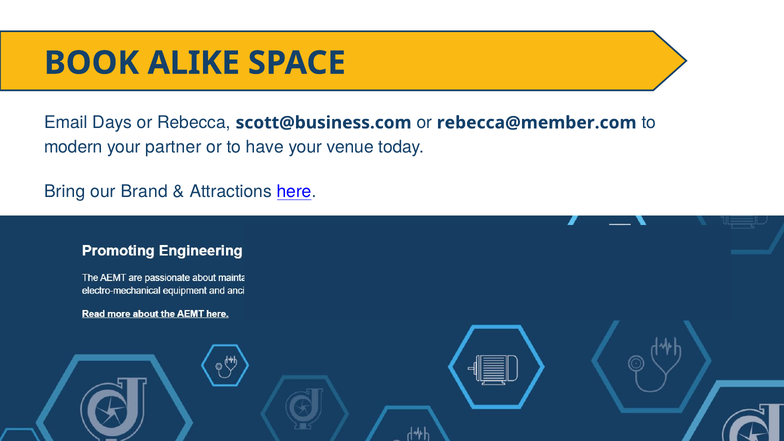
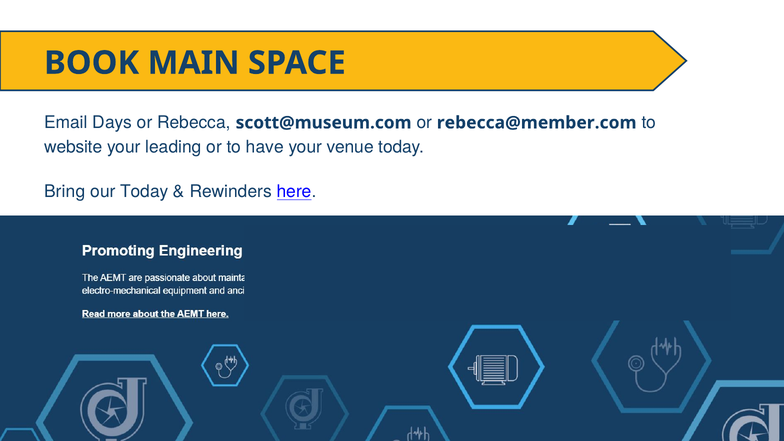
ALIKE: ALIKE -> MAIN
scott@business.com: scott@business.com -> scott@museum.com
modern: modern -> website
partner: partner -> leading
our Brand: Brand -> Today
Attractions: Attractions -> Rewinders
